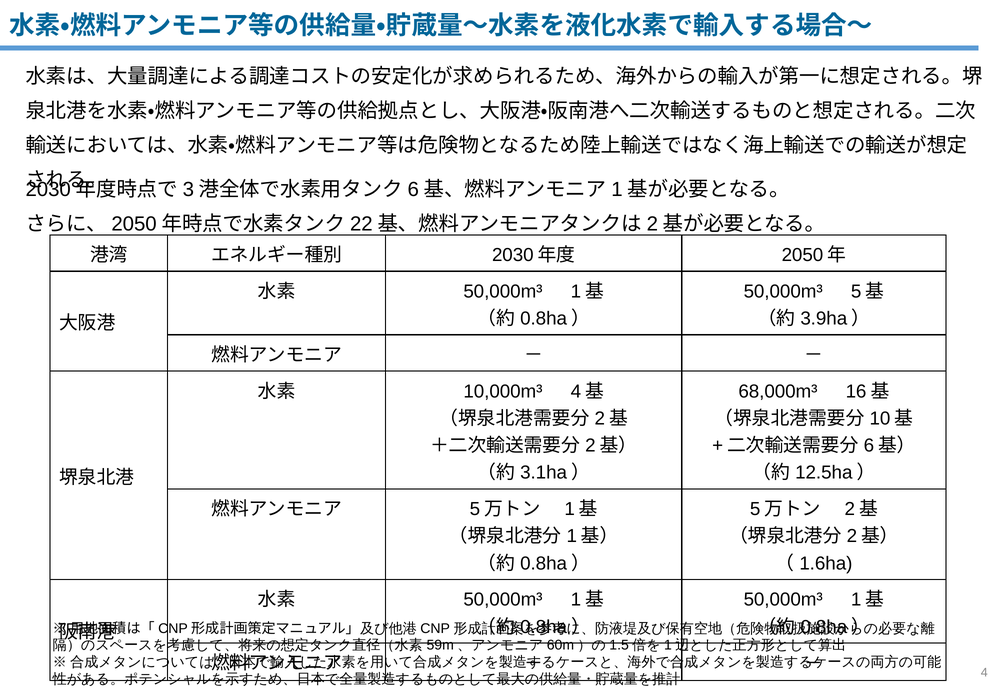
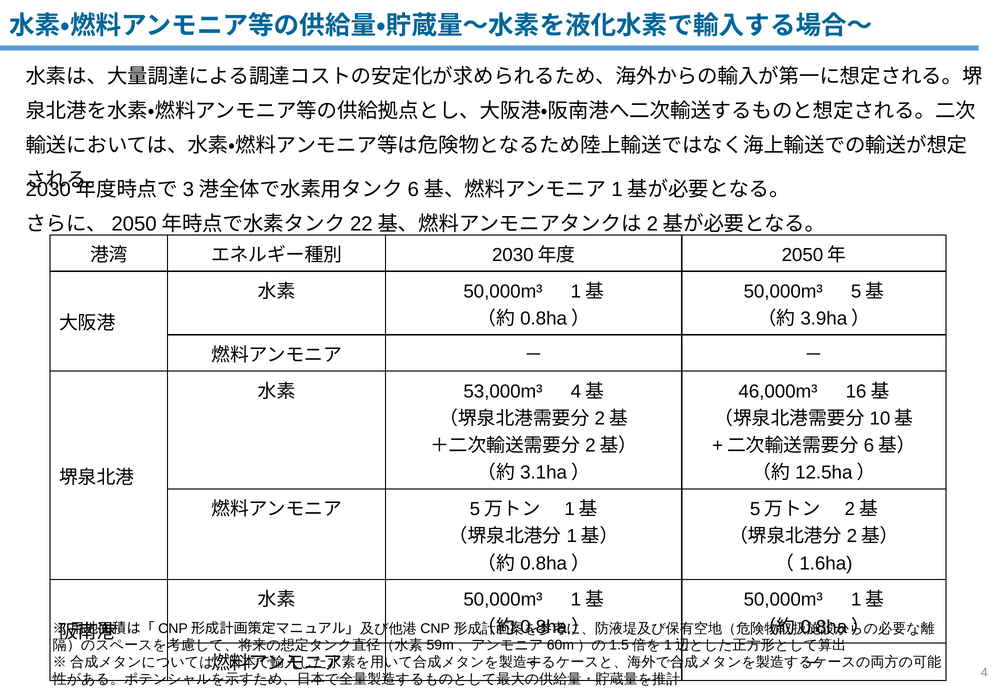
68,000m³: 68,000m³ -> 46,000m³
10,000m³: 10,000m³ -> 53,000m³
